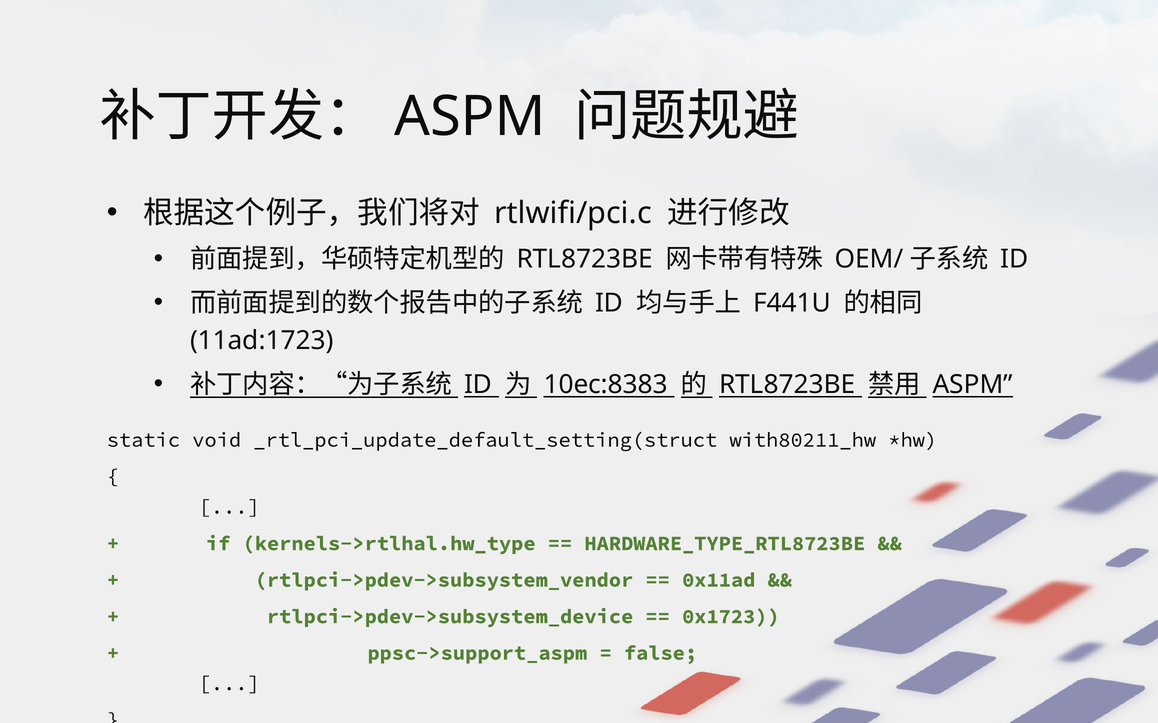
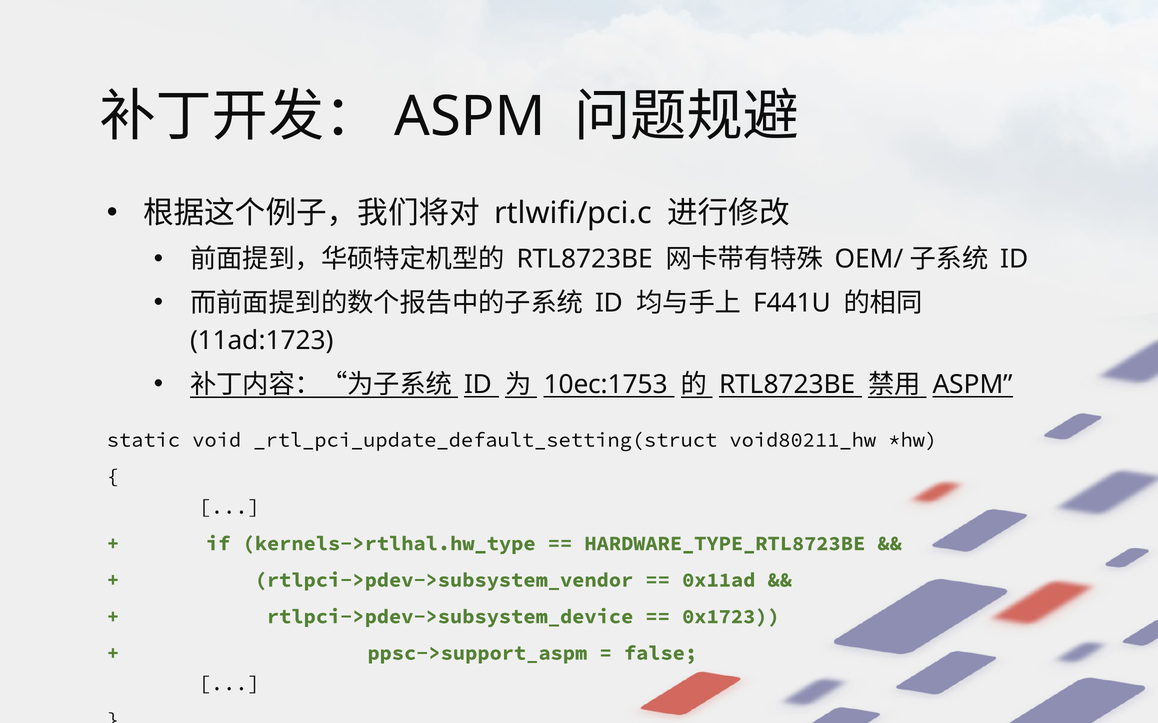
10ec:8383: 10ec:8383 -> 10ec:1753
with80211_hw: with80211_hw -> void80211_hw
